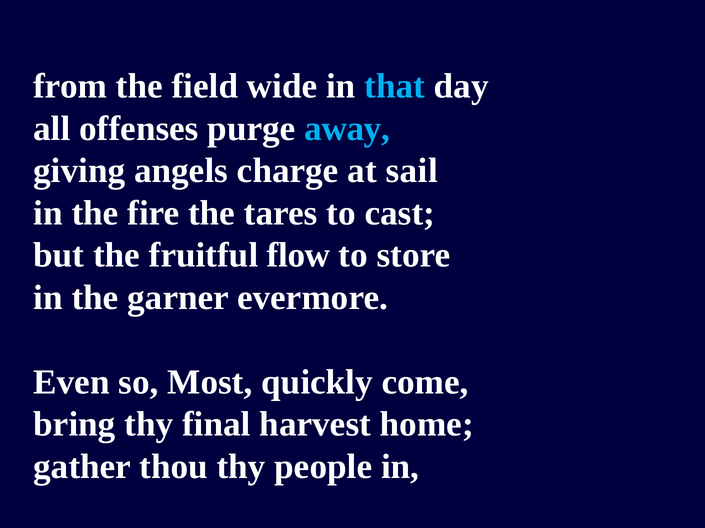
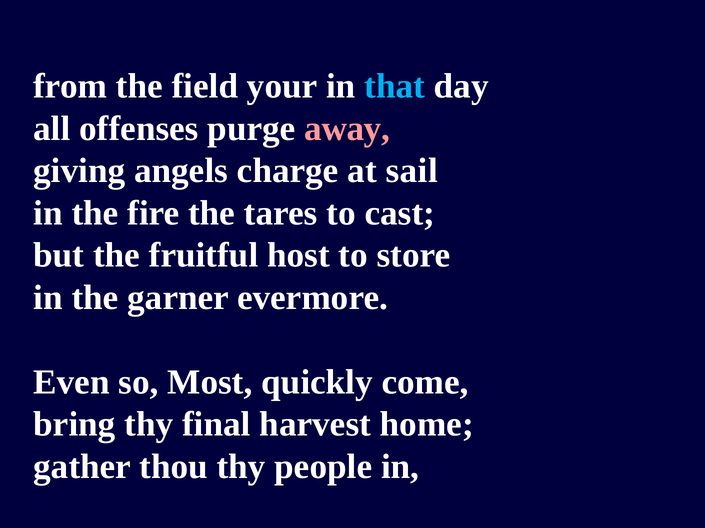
wide: wide -> your
away colour: light blue -> pink
flow: flow -> host
